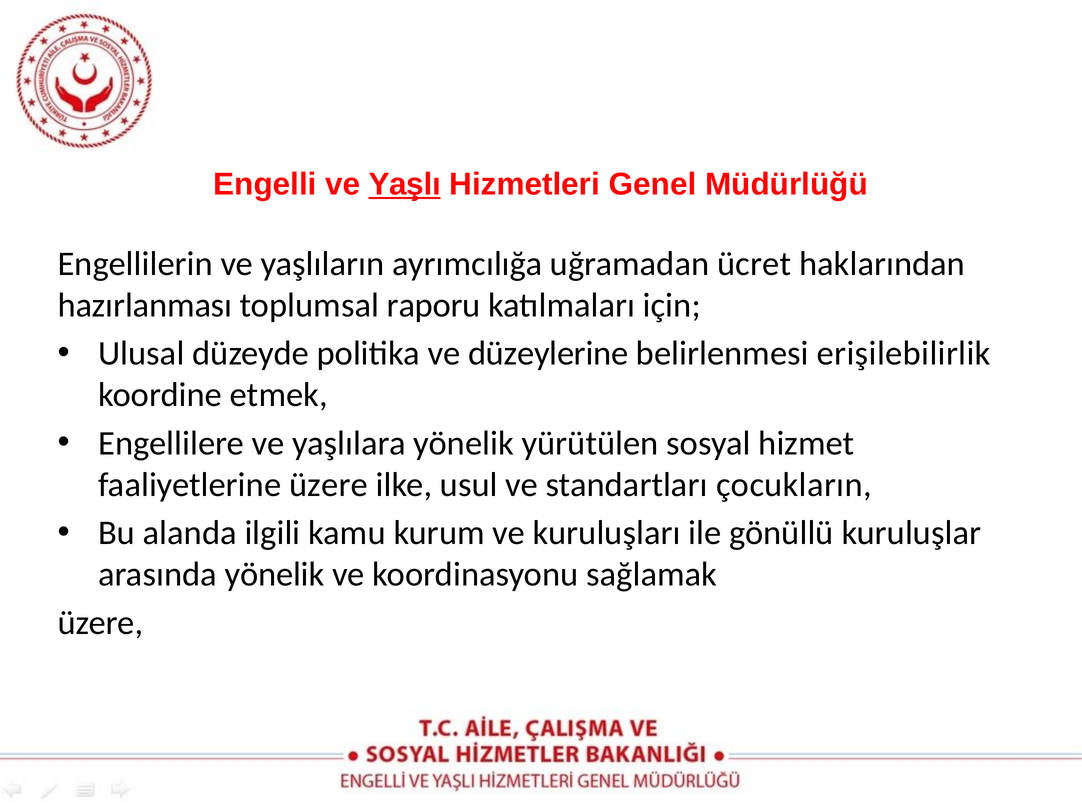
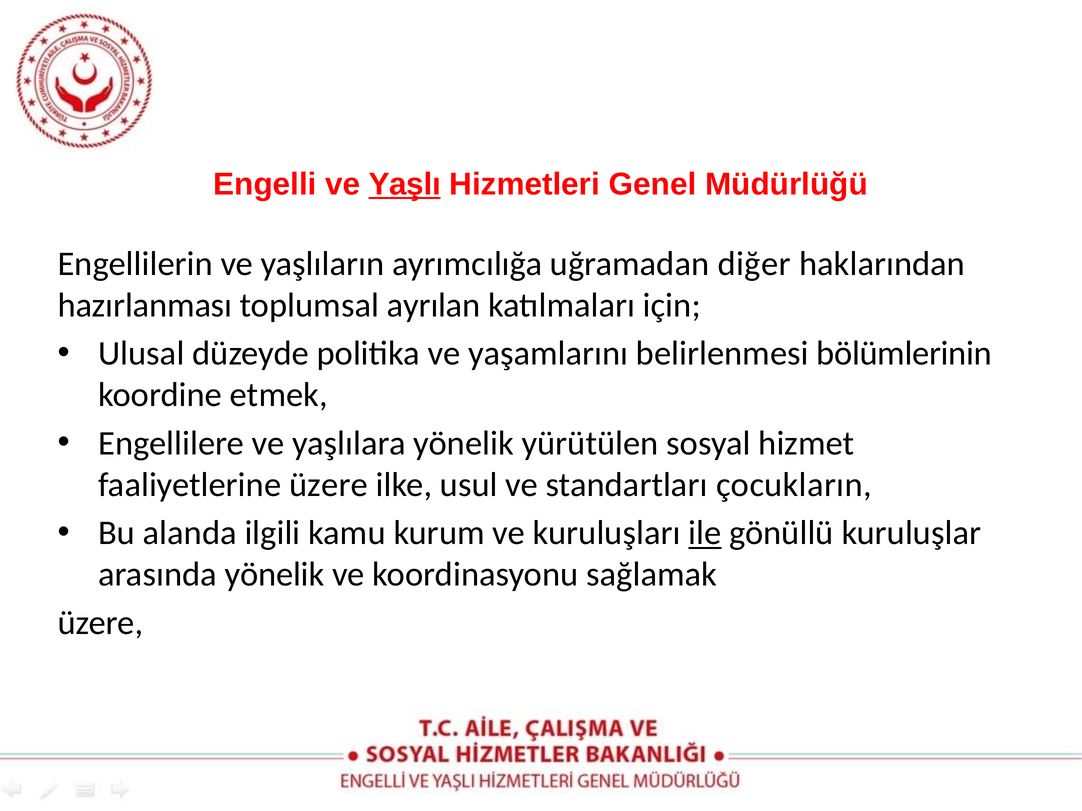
ücret: ücret -> diğer
raporu: raporu -> ayrılan
düzeylerine: düzeylerine -> yaşamlarını
erişilebilirlik: erişilebilirlik -> bölümlerinin
ile underline: none -> present
